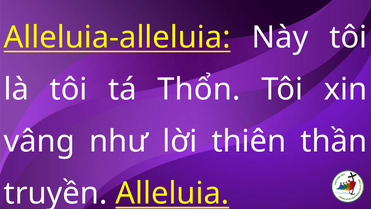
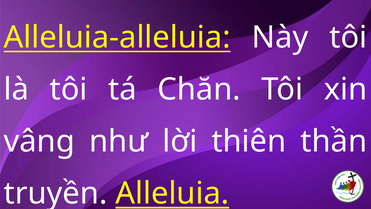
Thổn: Thổn -> Chăn
